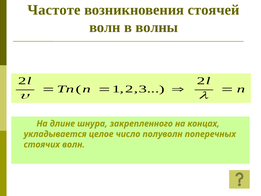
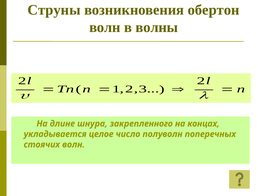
Частоте: Частоте -> Струны
стоячей: стоячей -> обертон
